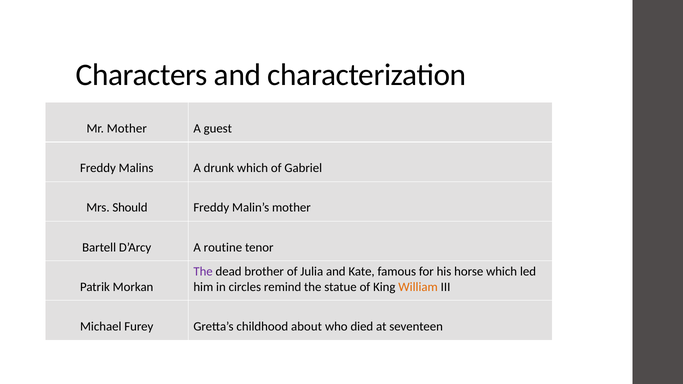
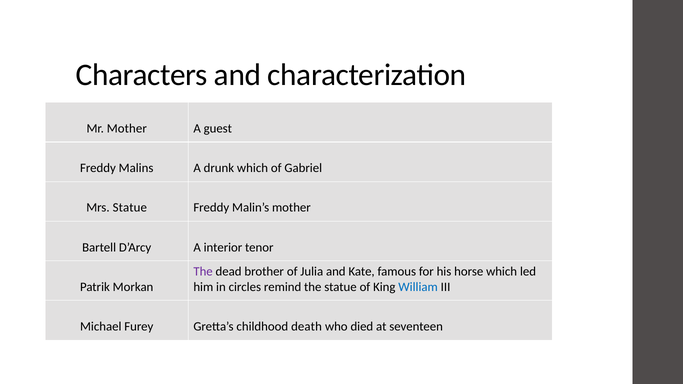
Mrs Should: Should -> Statue
routine: routine -> interior
William colour: orange -> blue
about: about -> death
